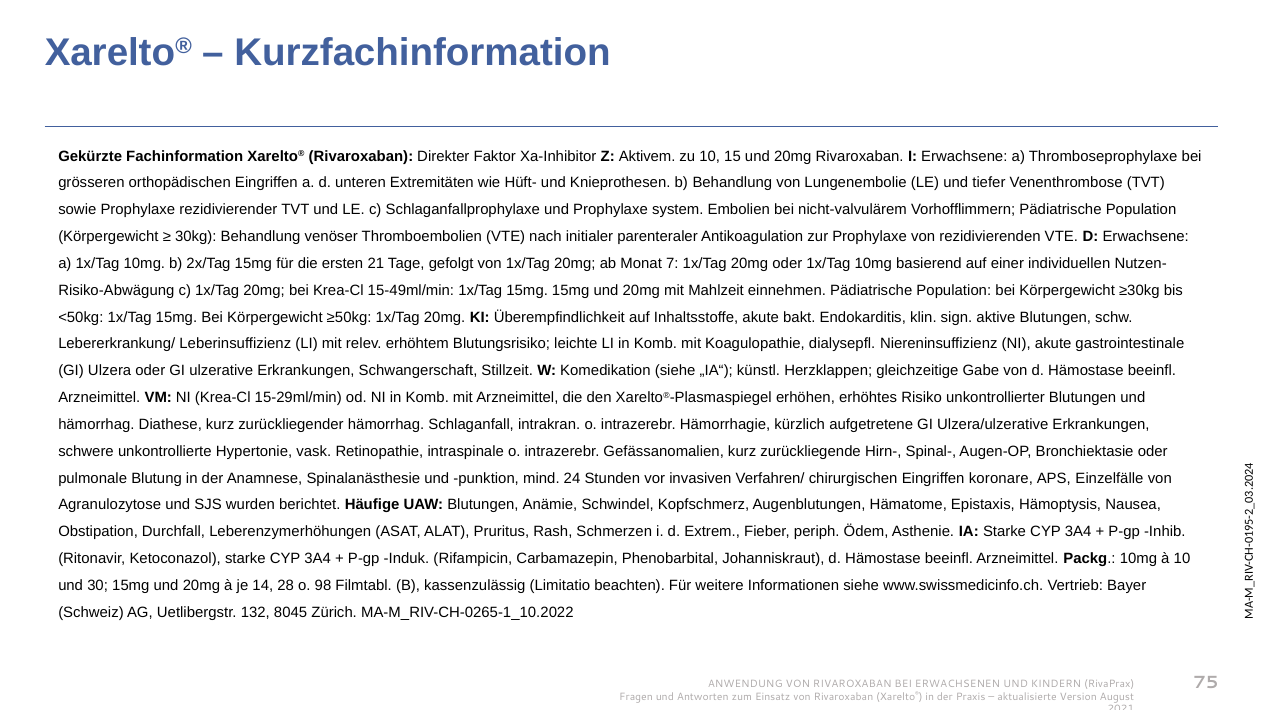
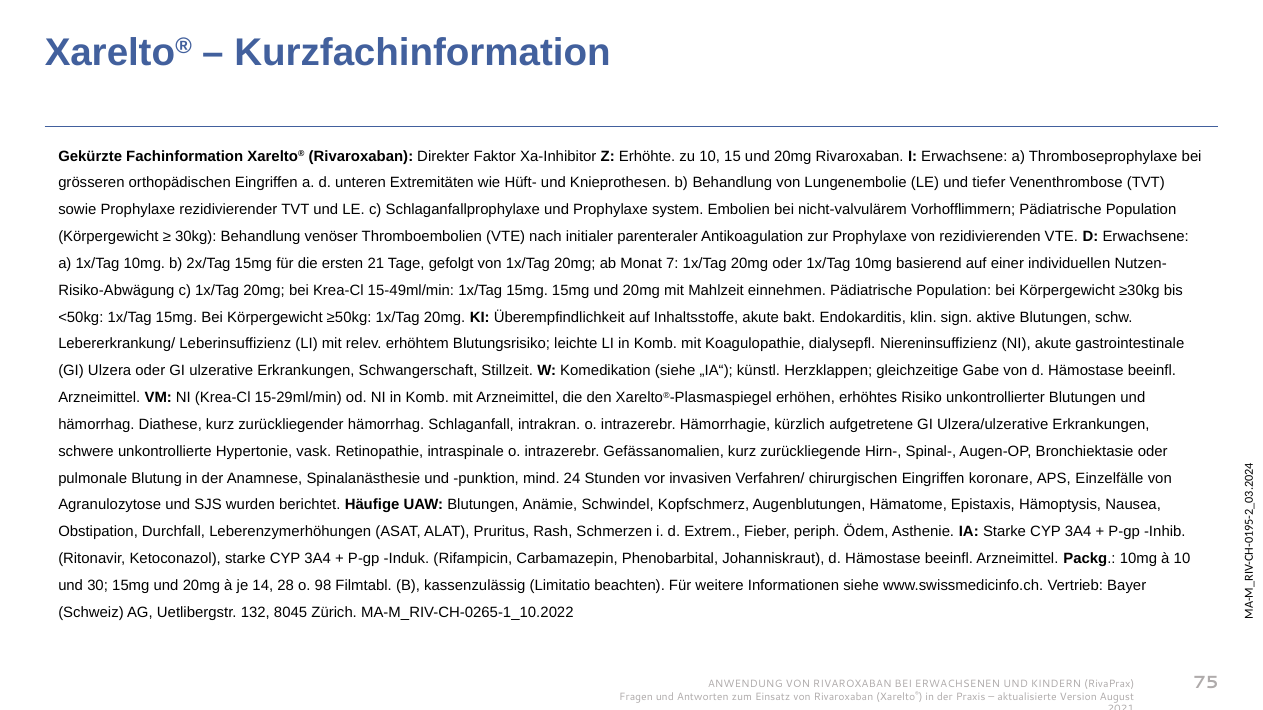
Aktivem: Aktivem -> Erhöhte
